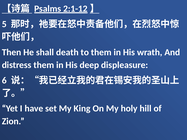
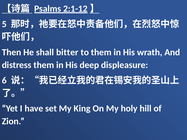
death: death -> bitter
